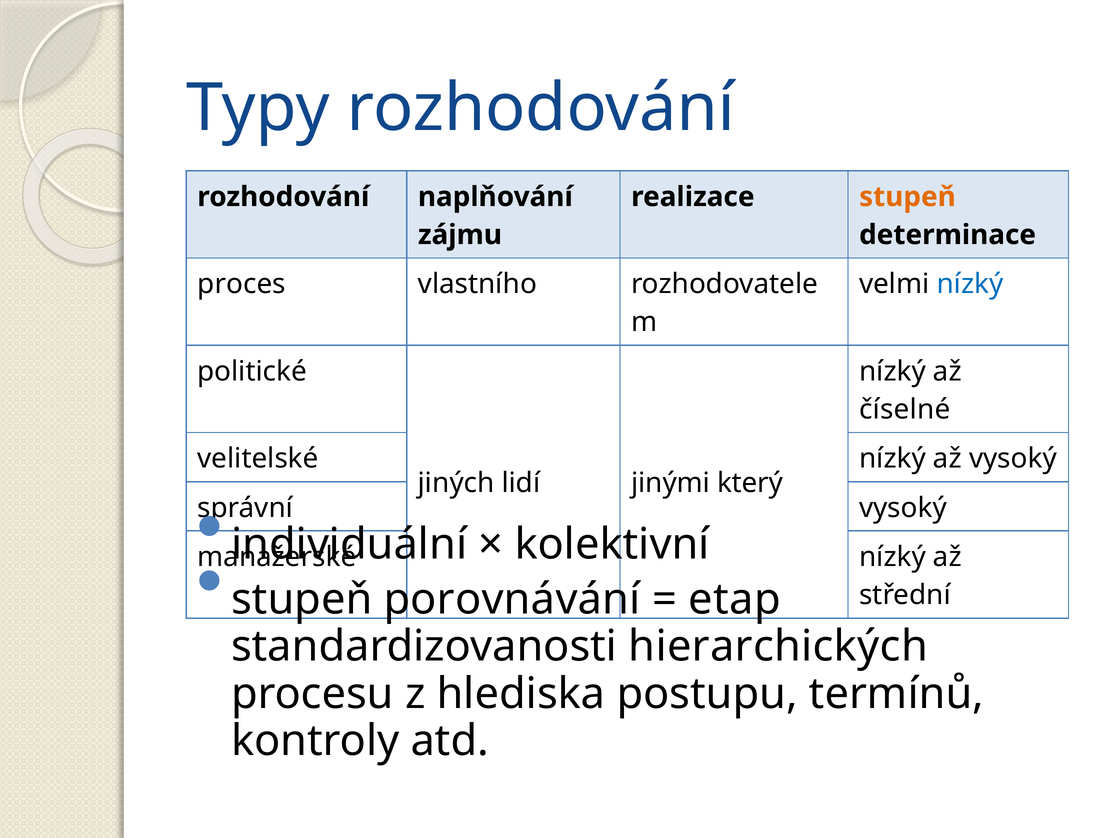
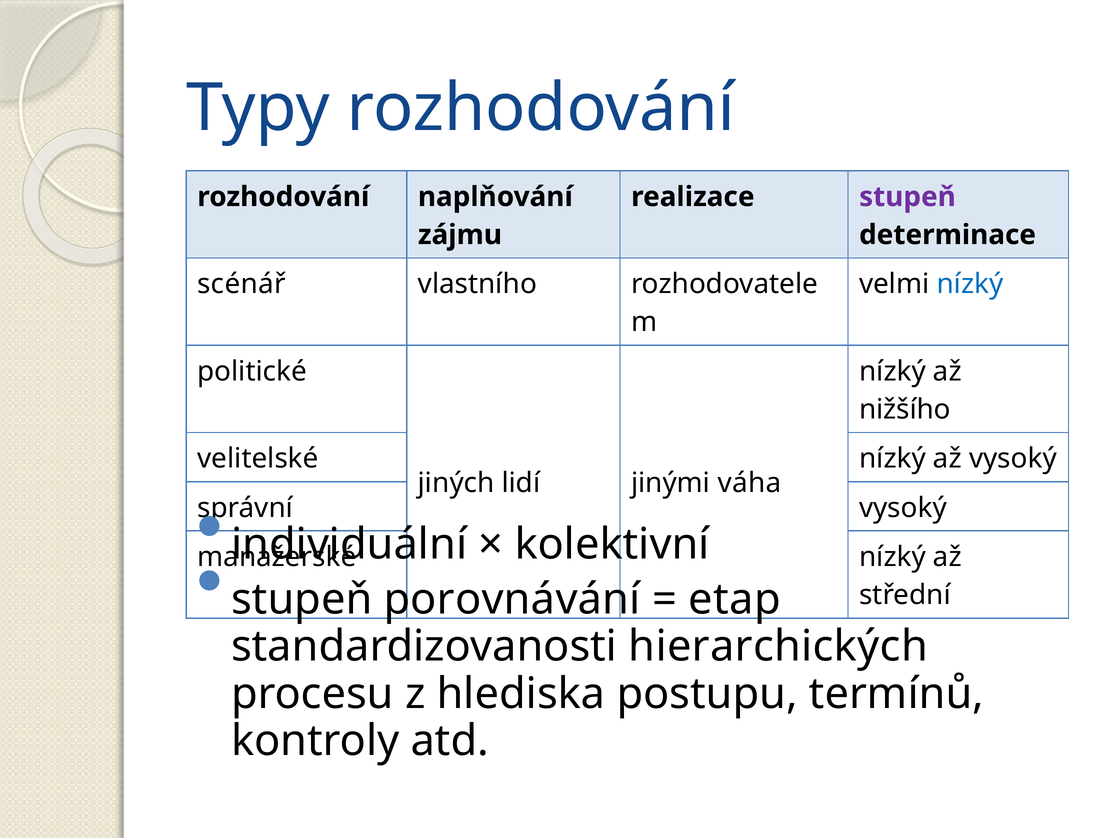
stupeň at (907, 197) colour: orange -> purple
proces: proces -> scénář
číselné: číselné -> nižšího
který: který -> váha
